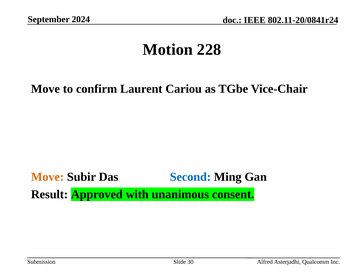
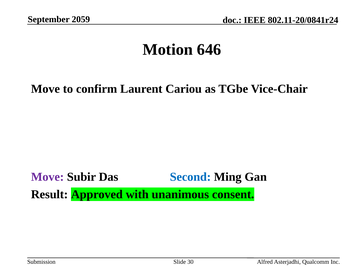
2024: 2024 -> 2059
228: 228 -> 646
Move at (47, 177) colour: orange -> purple
